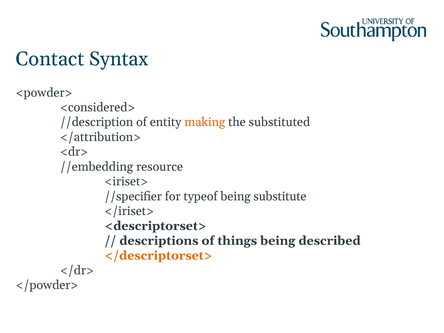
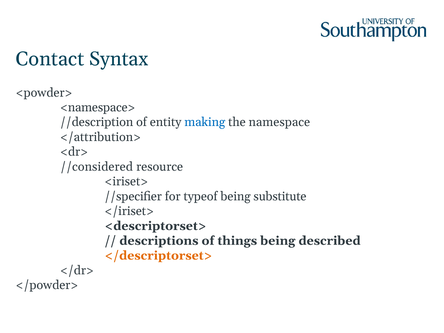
<considered>: <considered> -> <namespace>
making colour: orange -> blue
substituted: substituted -> namespace
//embedding: //embedding -> //considered
